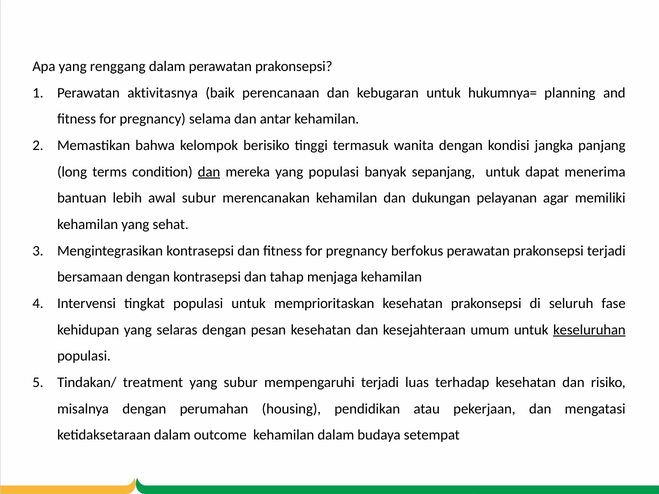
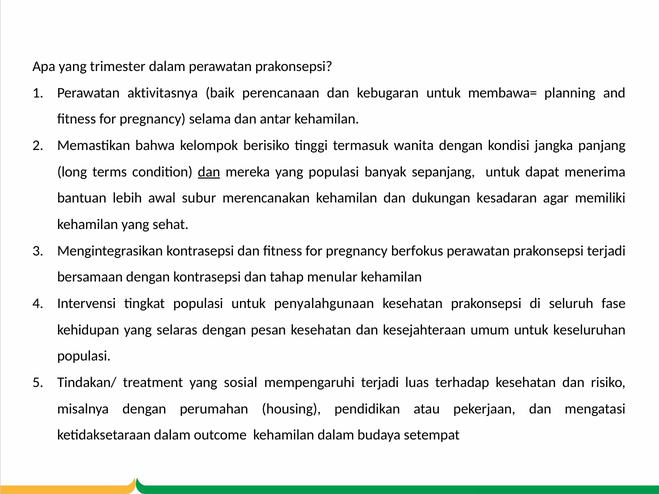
renggang: renggang -> trimester
hukumnya=: hukumnya= -> membawa=
pelayanan: pelayanan -> kesadaran
menjaga: menjaga -> menular
memprioritaskan: memprioritaskan -> penyalahgunaan
keseluruhan underline: present -> none
yang subur: subur -> sosial
